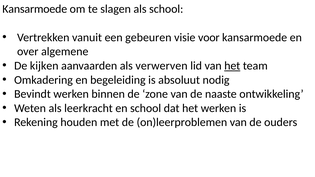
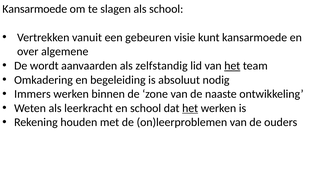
voor: voor -> kunt
kijken: kijken -> wordt
verwerven: verwerven -> zelfstandig
Bevindt: Bevindt -> Immers
het at (190, 108) underline: none -> present
